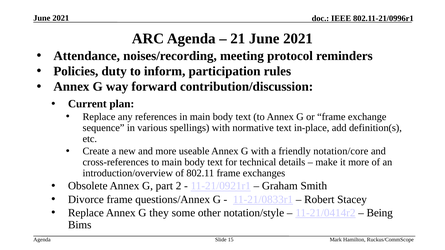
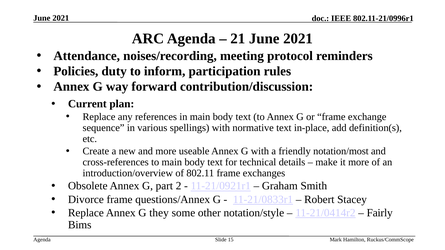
notation/core: notation/core -> notation/most
Being: Being -> Fairly
